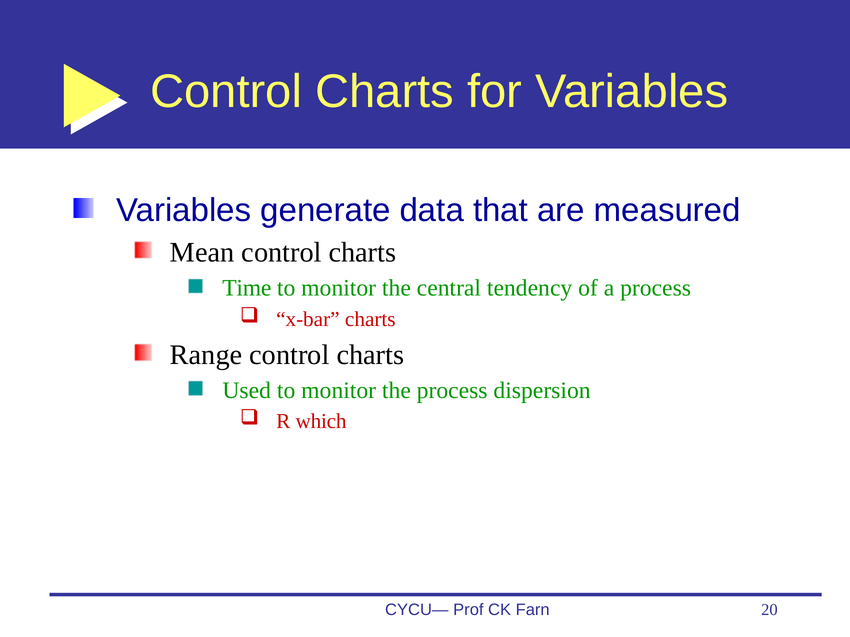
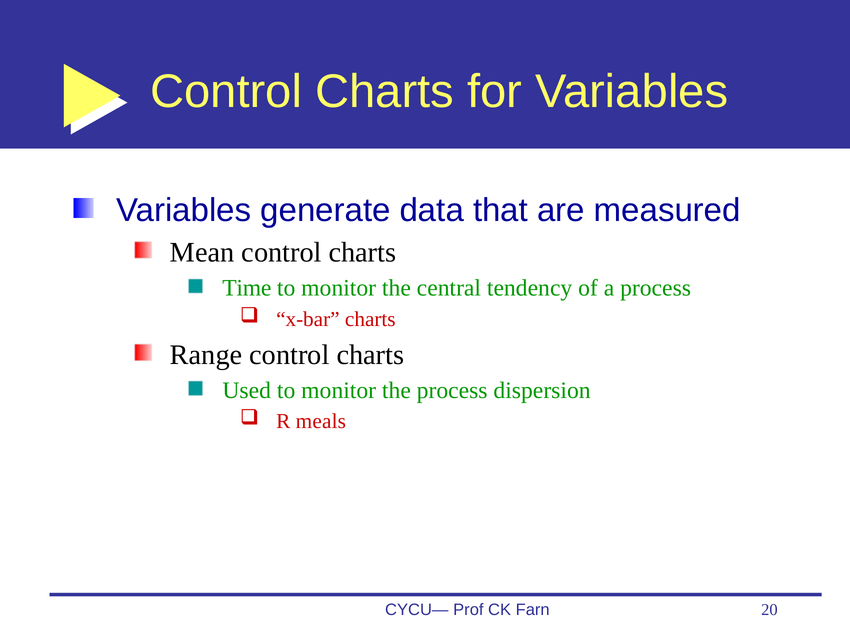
which: which -> meals
